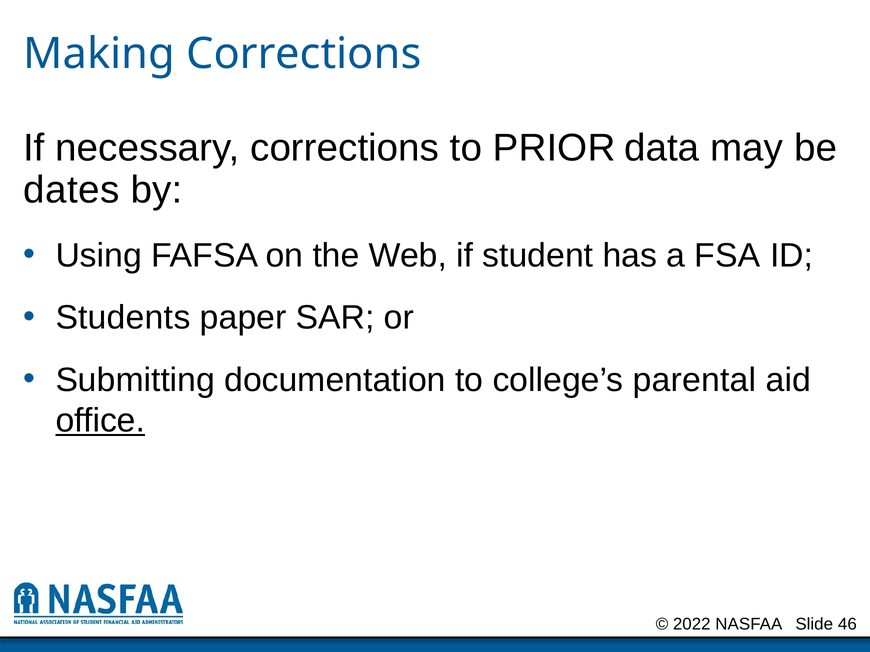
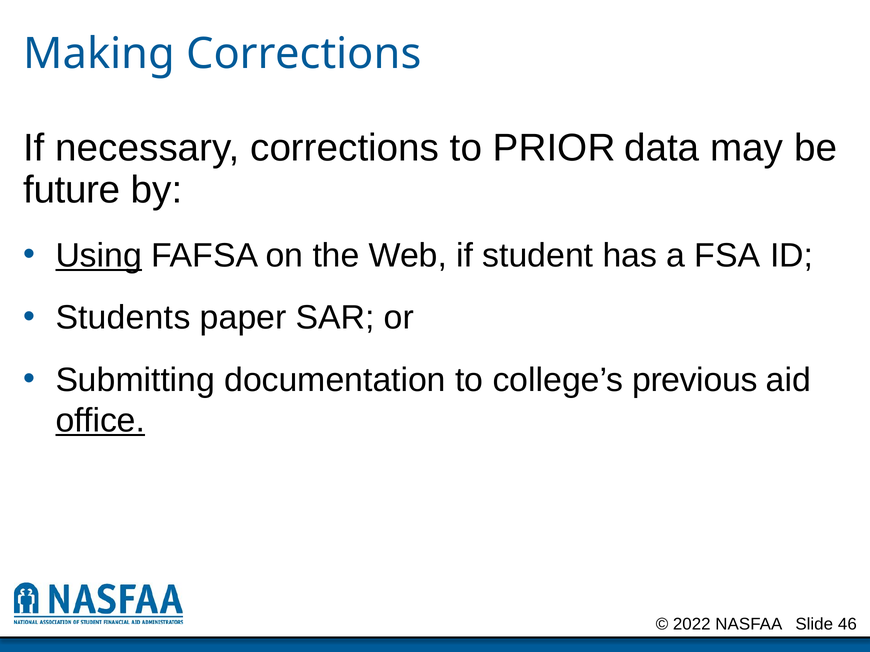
dates: dates -> future
Using underline: none -> present
parental: parental -> previous
